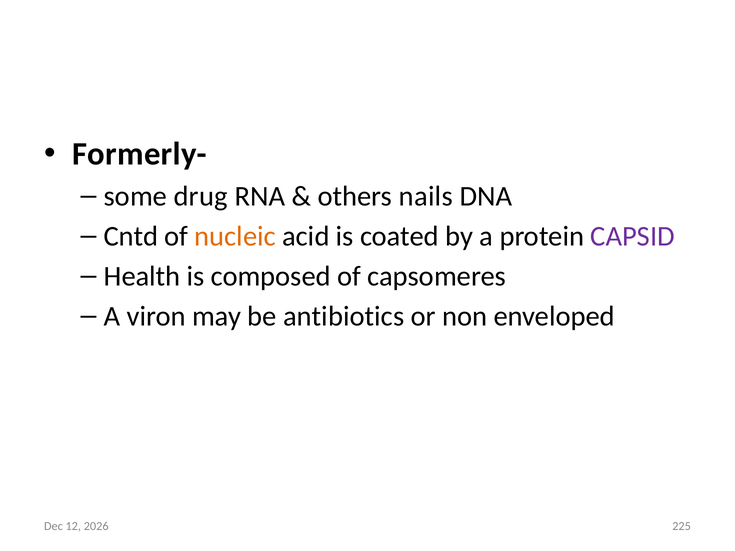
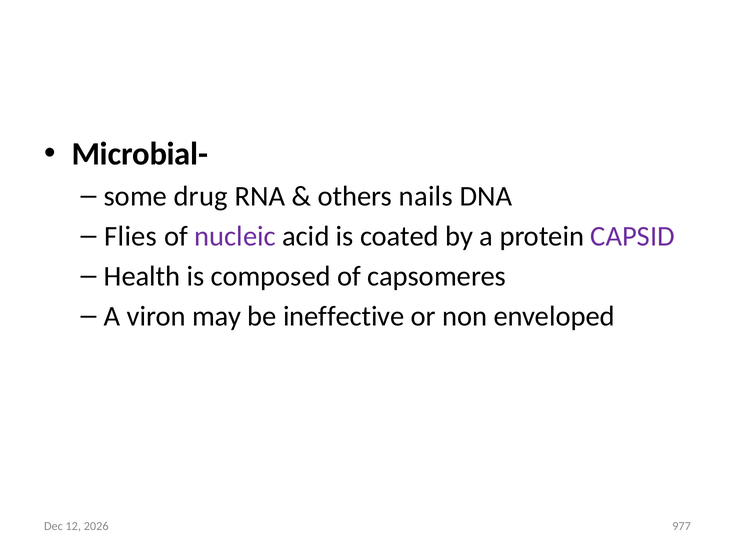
Formerly-: Formerly- -> Microbial-
Cntd: Cntd -> Flies
nucleic colour: orange -> purple
antibiotics: antibiotics -> ineffective
225: 225 -> 977
